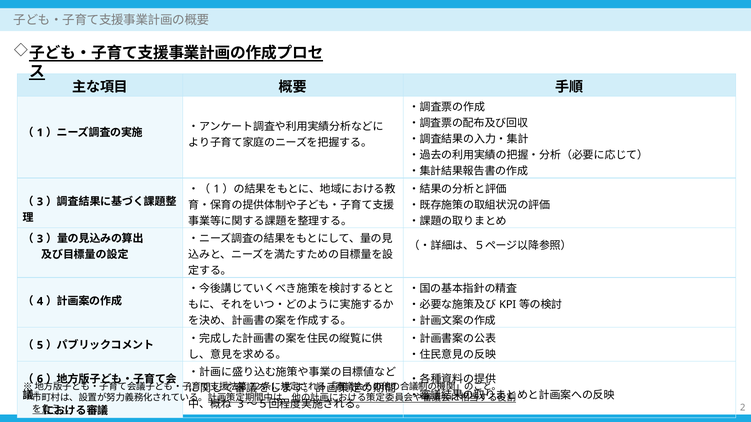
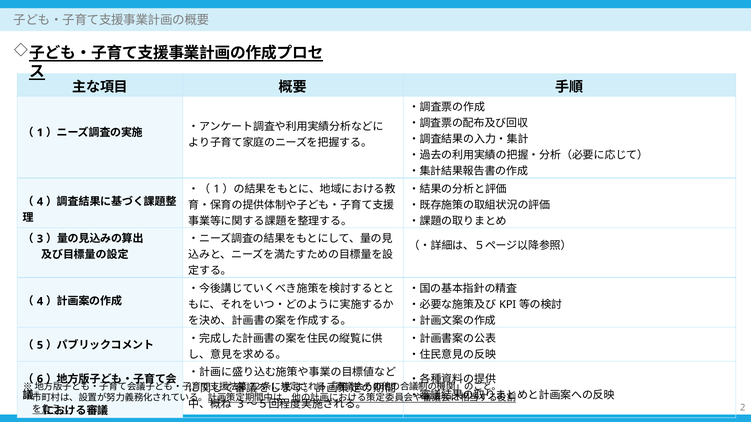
3 at (40, 202): 3 -> 4
